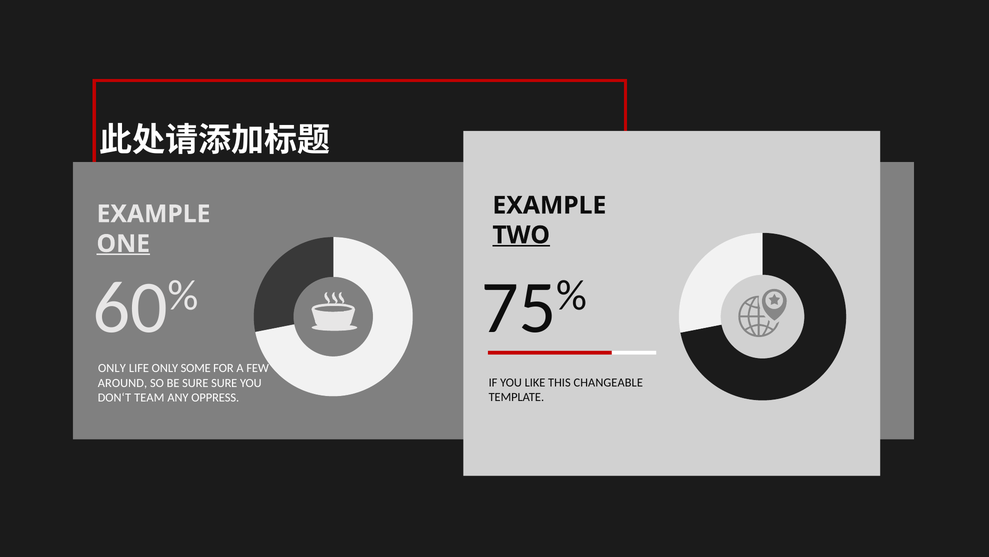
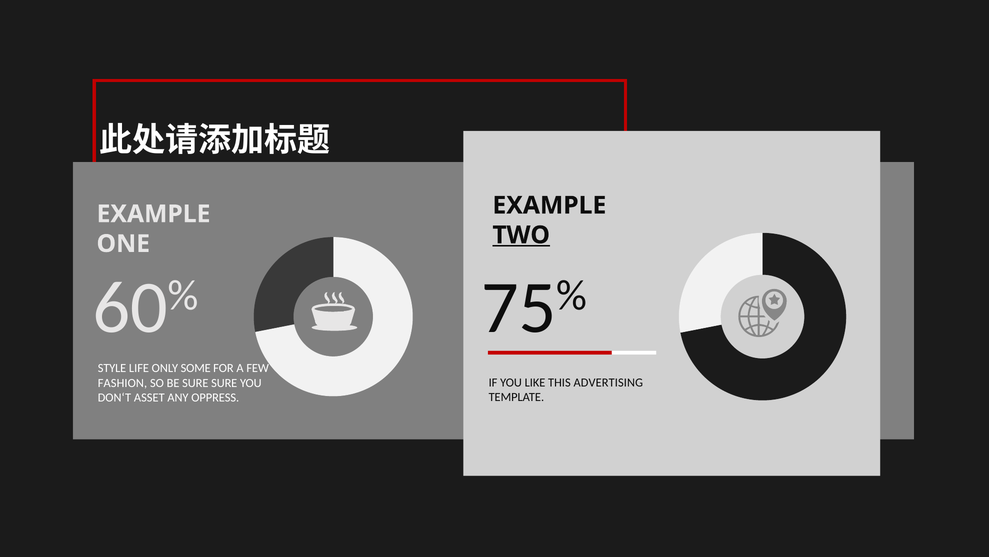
ONE underline: present -> none
ONLY at (112, 368): ONLY -> STYLE
CHANGEABLE: CHANGEABLE -> ADVERTISING
AROUND: AROUND -> FASHION
TEAM: TEAM -> ASSET
